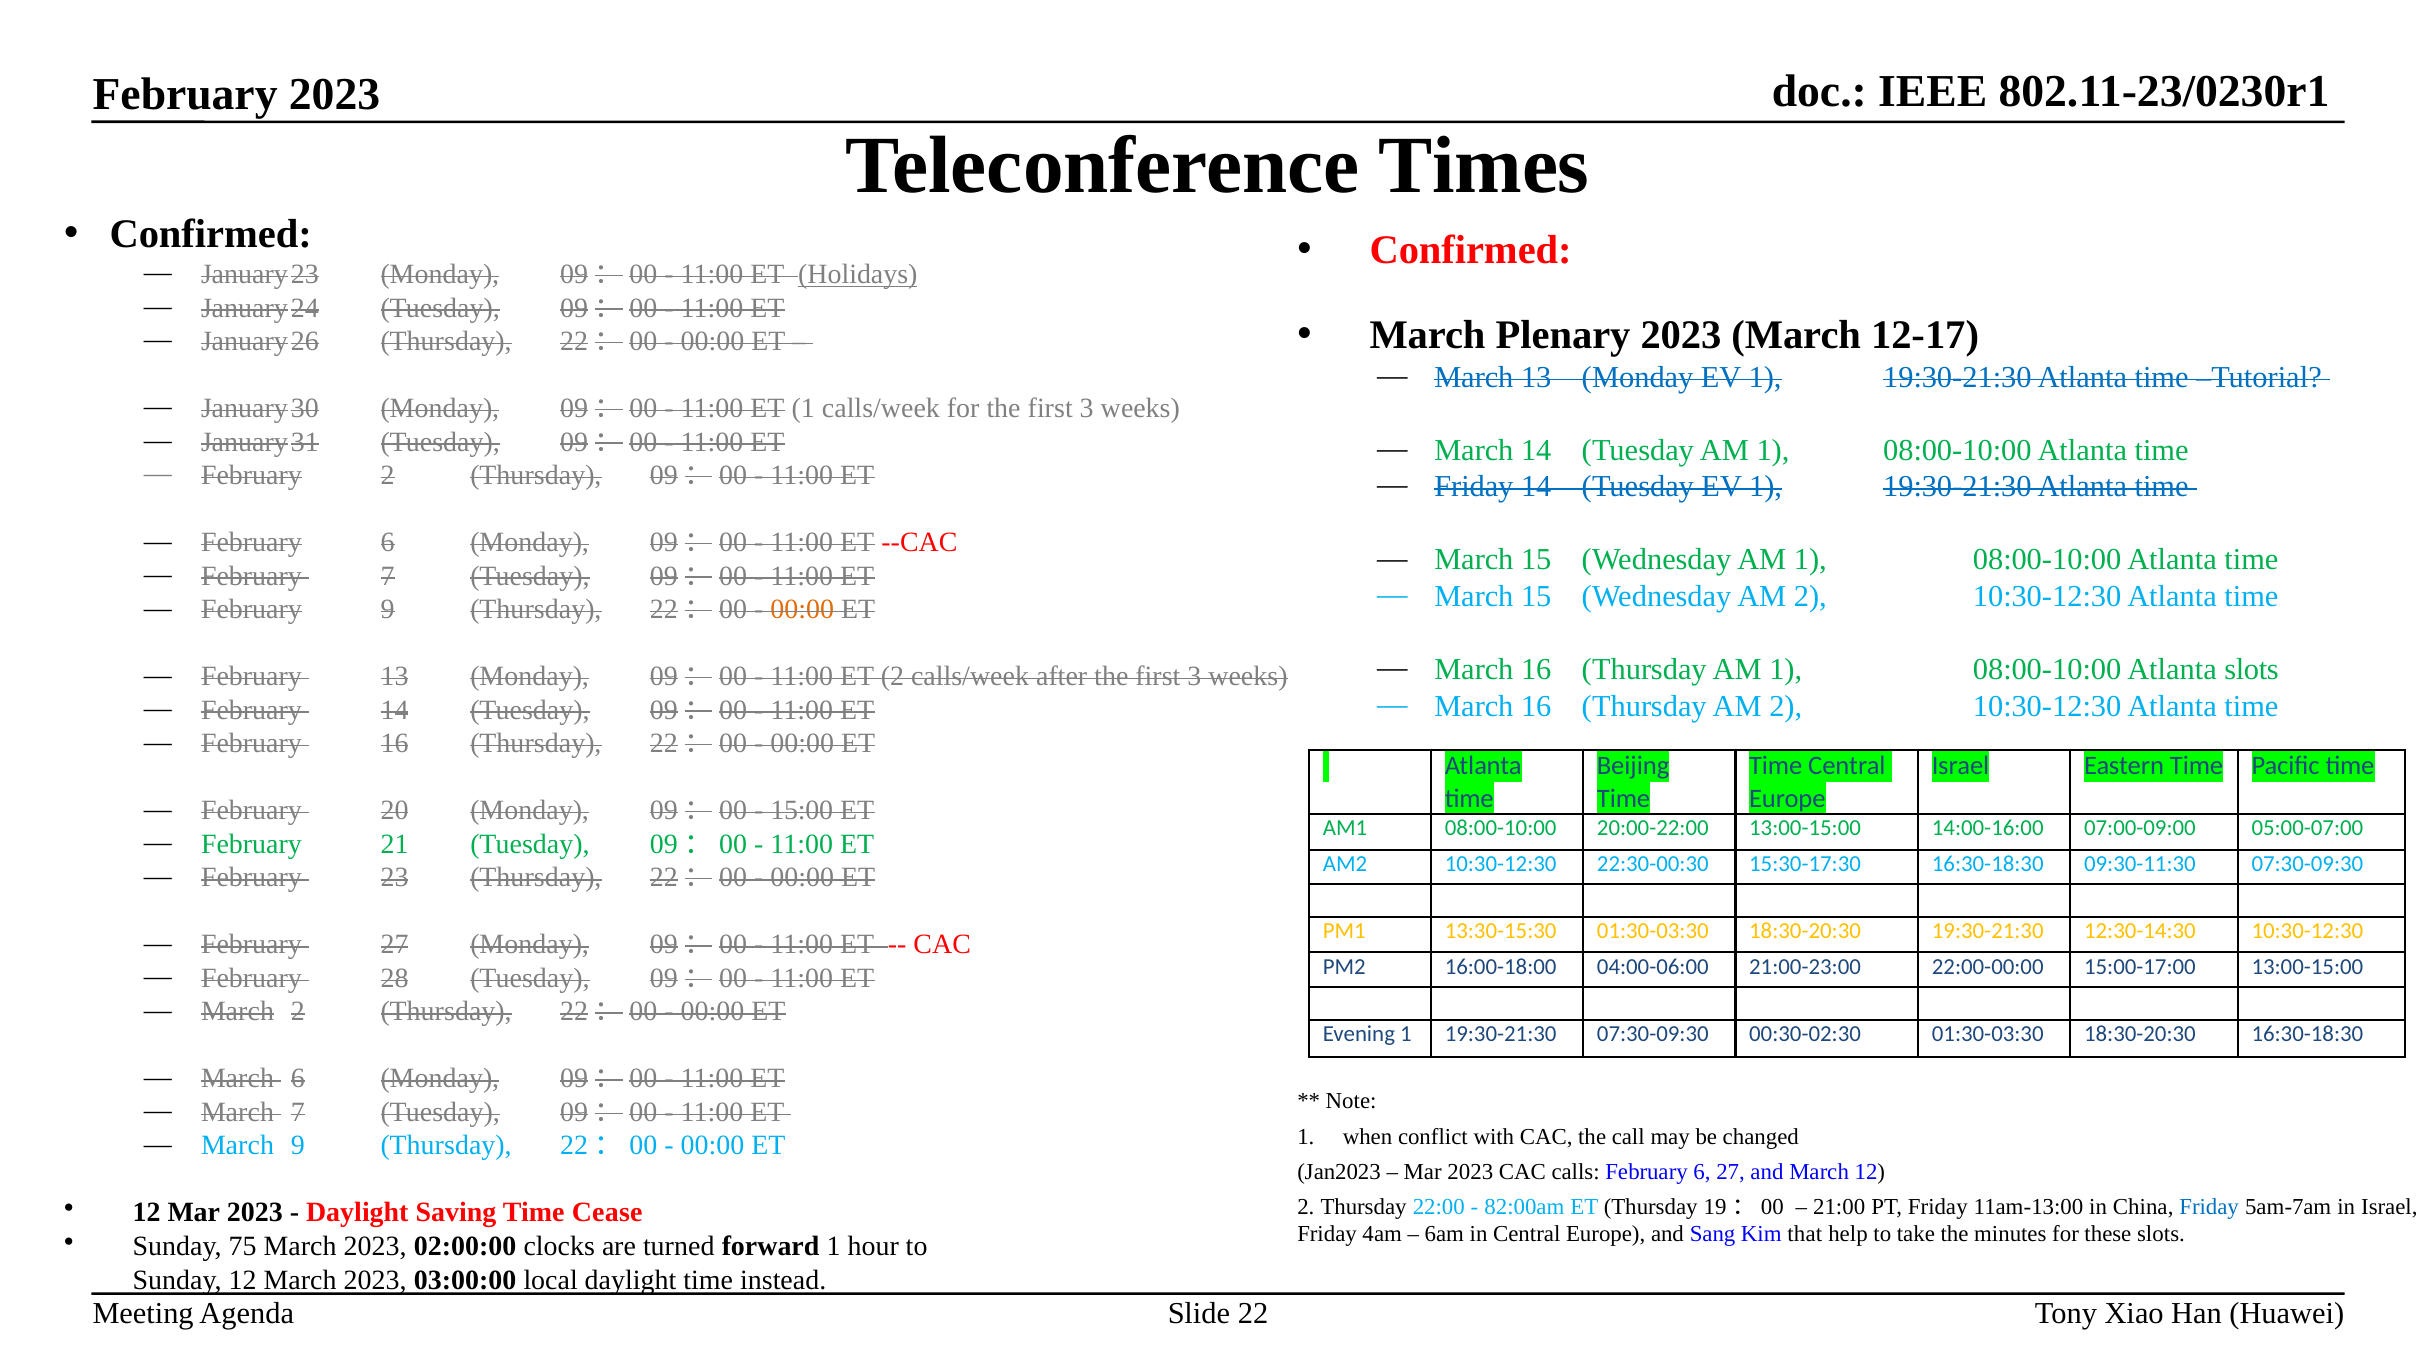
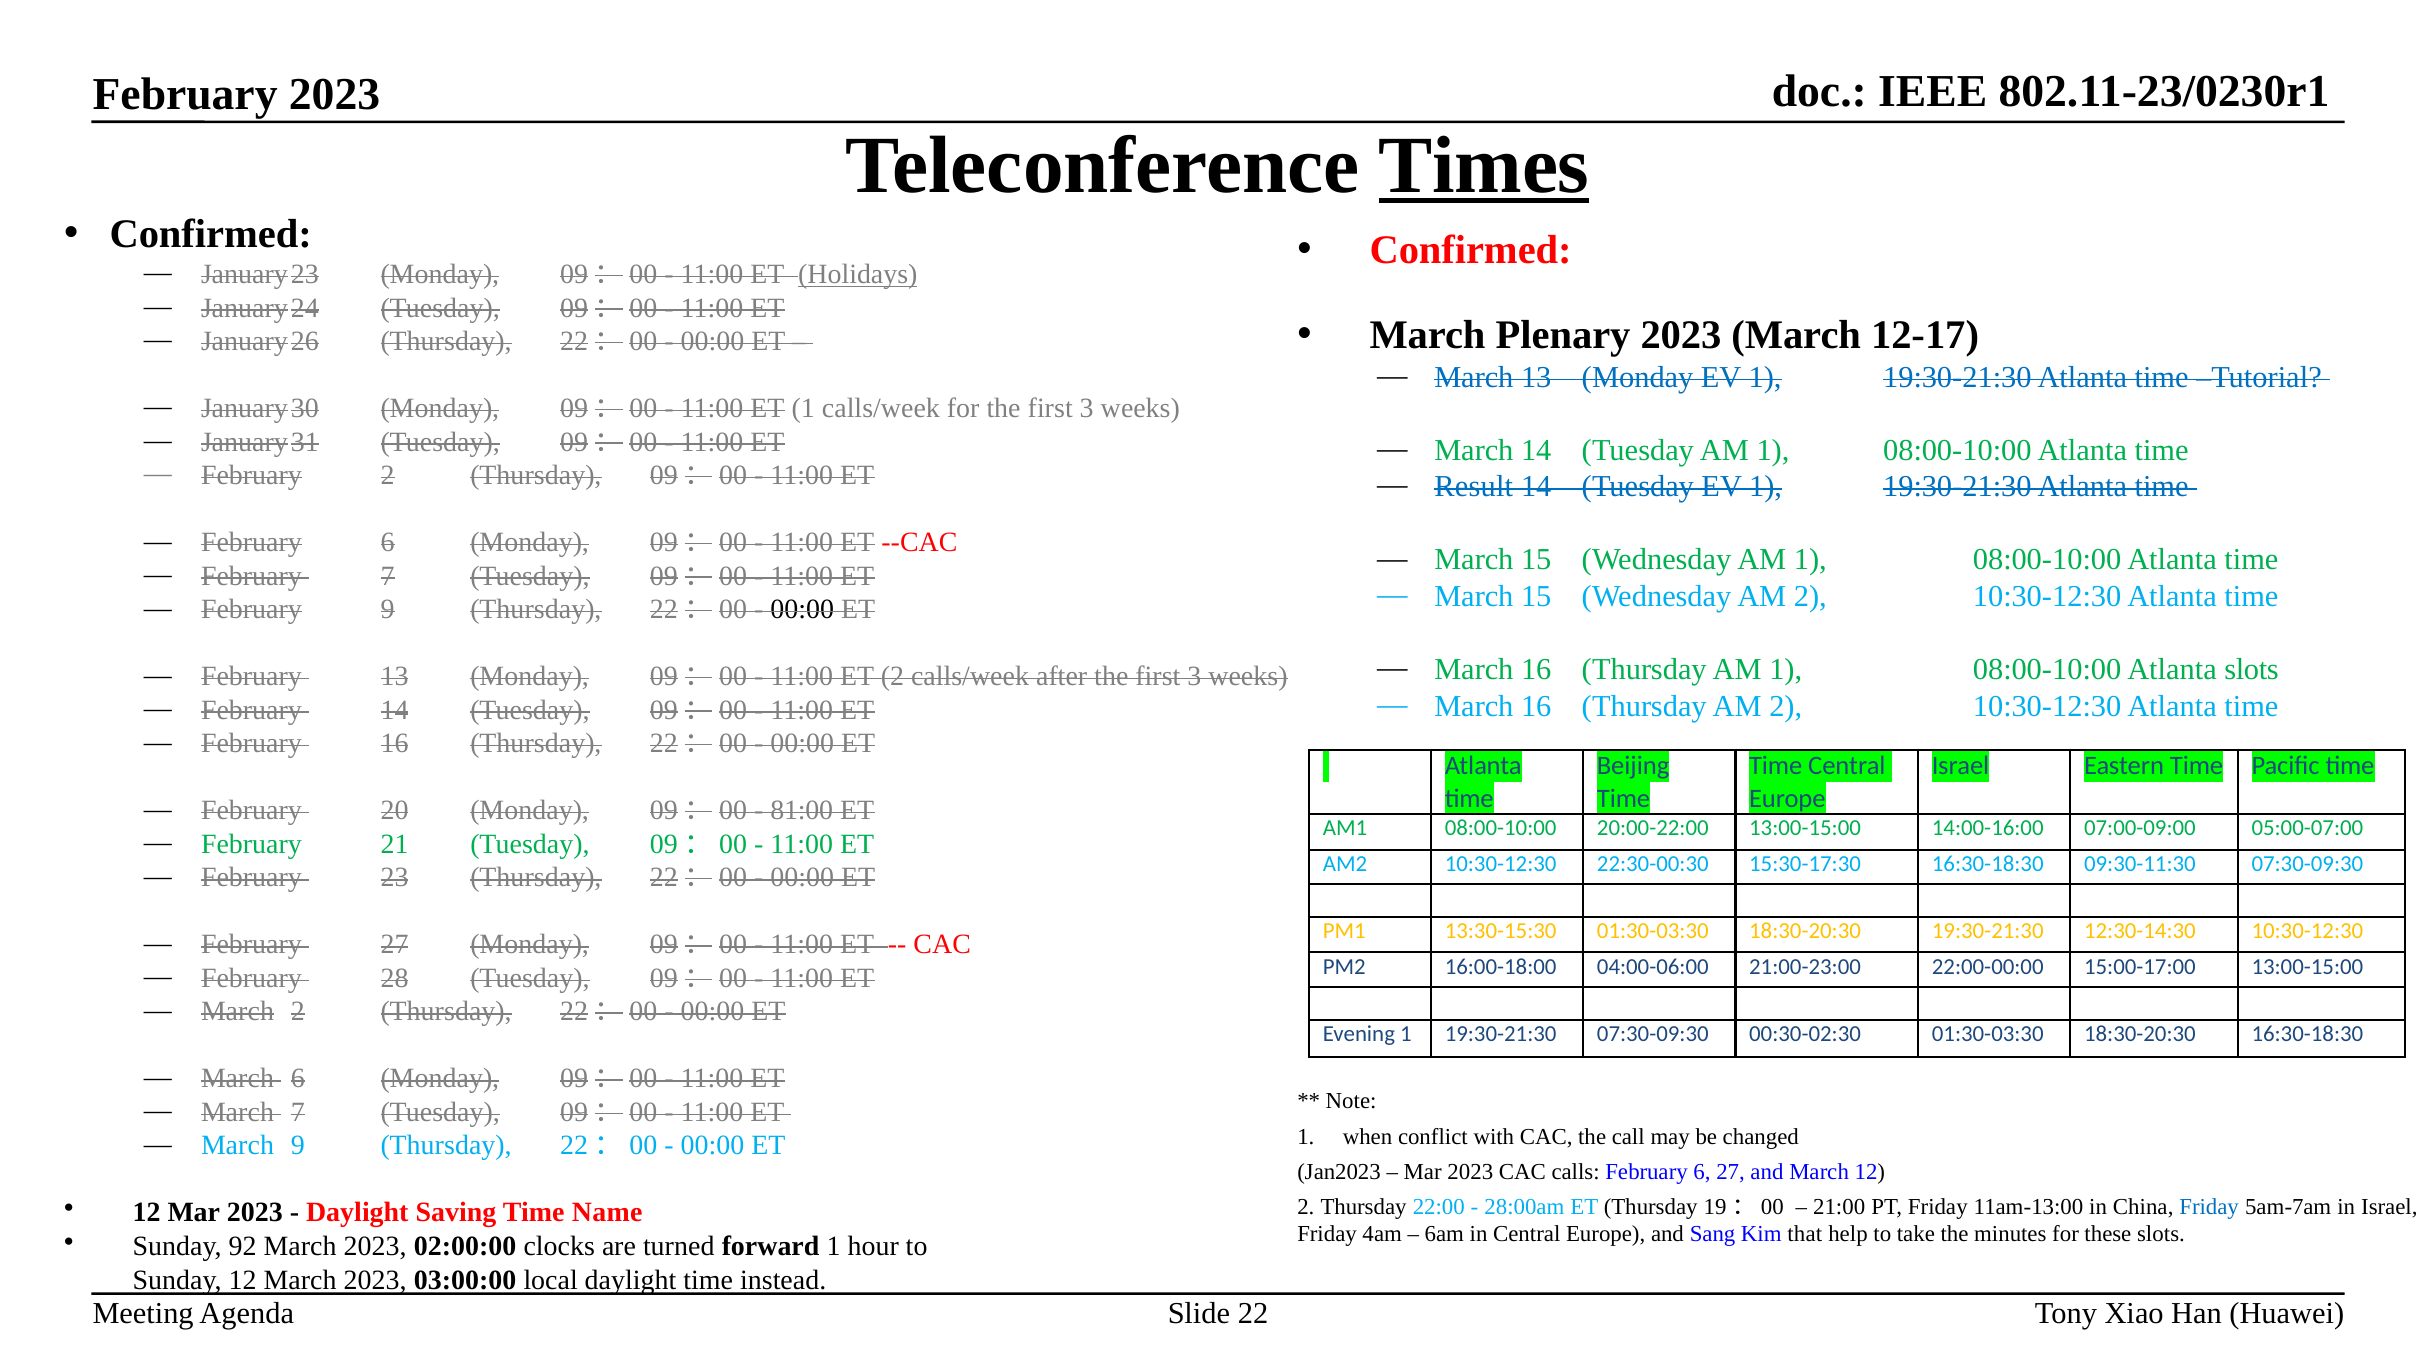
Times underline: none -> present
Friday at (1474, 487): Friday -> Result
00:00 at (802, 610) colour: orange -> black
15:00: 15:00 -> 81:00
82:00am: 82:00am -> 28:00am
Cease: Cease -> Name
75: 75 -> 92
